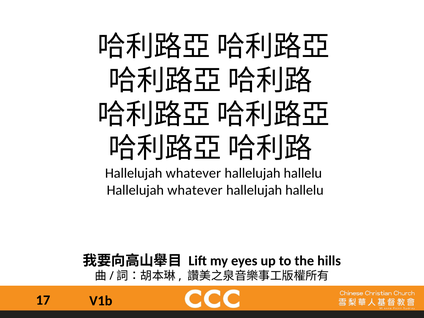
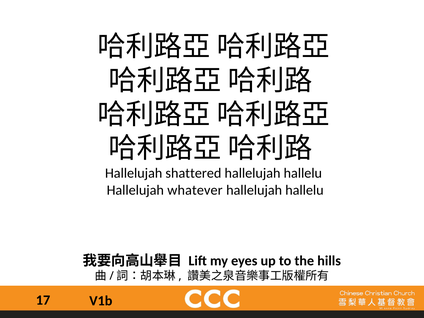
whatever at (193, 173): whatever -> shattered
